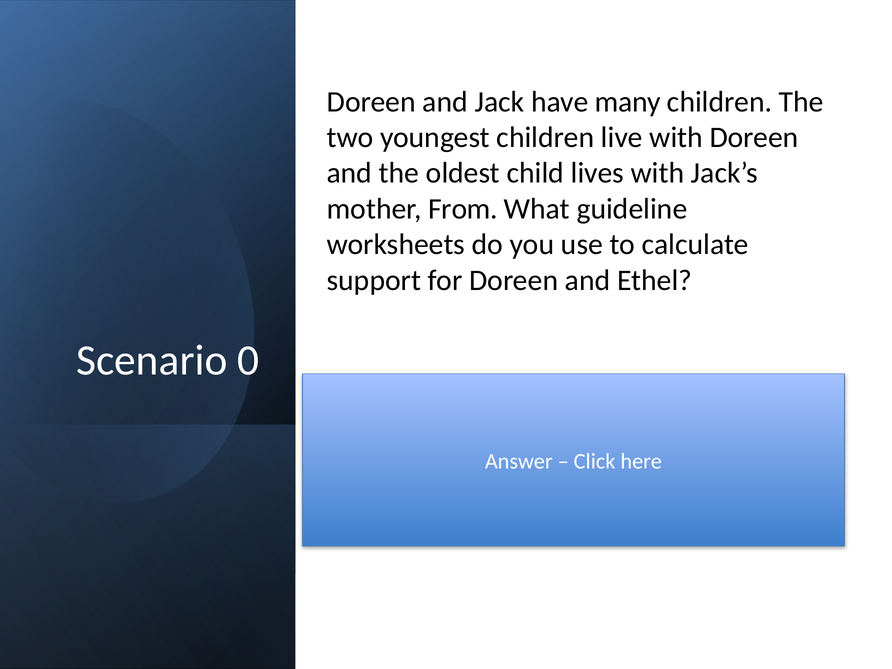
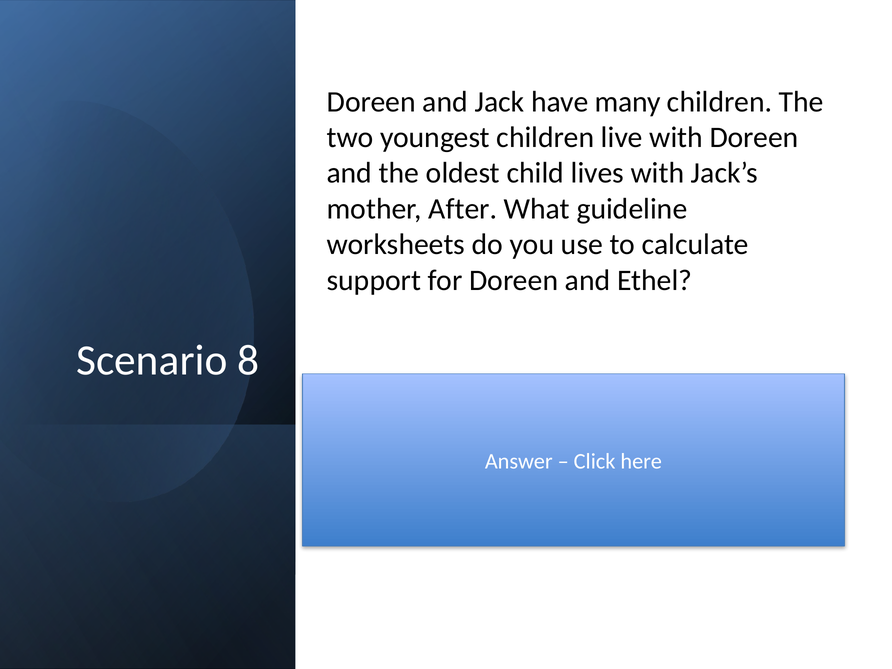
From: From -> After
0: 0 -> 8
